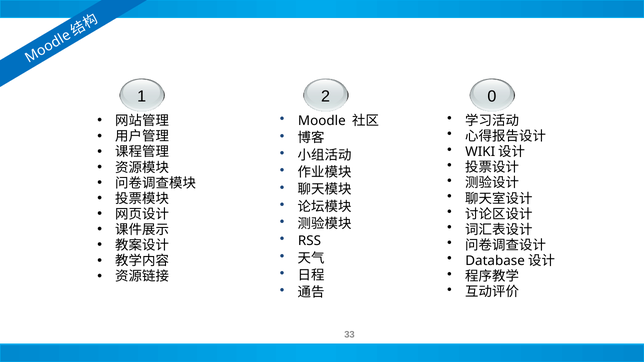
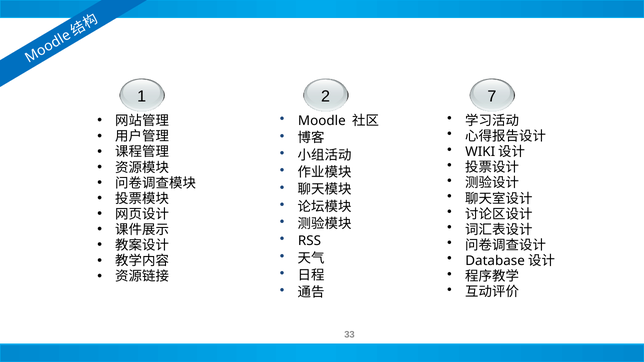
0: 0 -> 7
